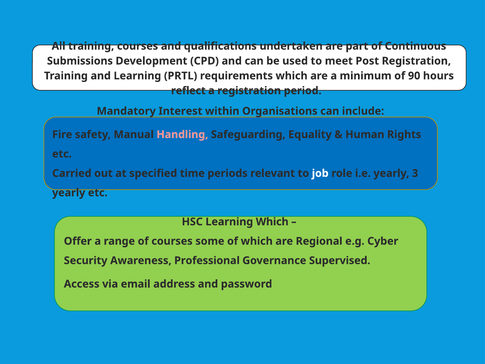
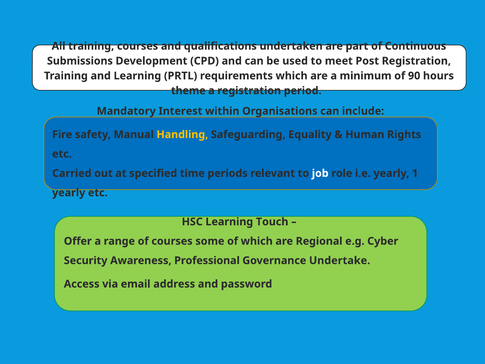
reflect: reflect -> theme
Handling colour: pink -> yellow
3: 3 -> 1
Learning Which: Which -> Touch
Supervised: Supervised -> Undertake
